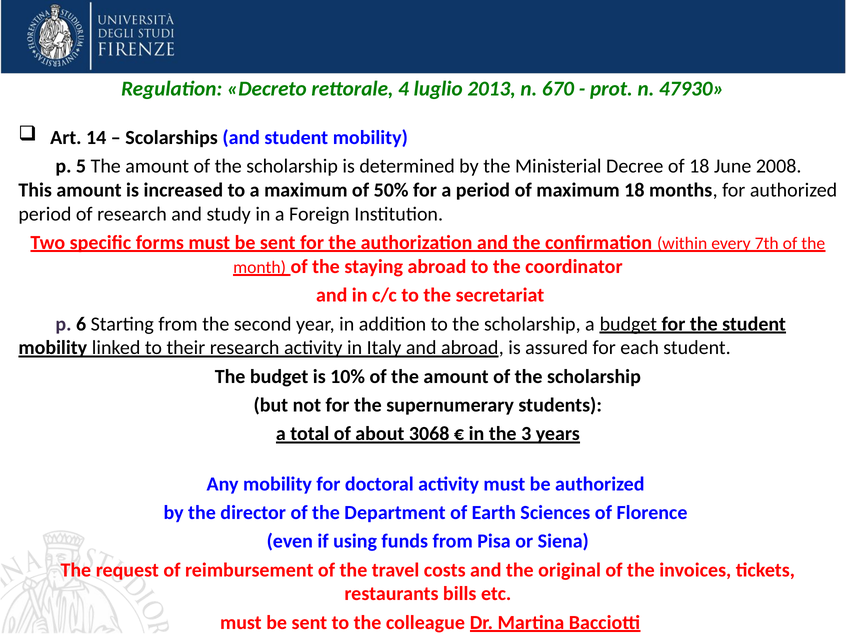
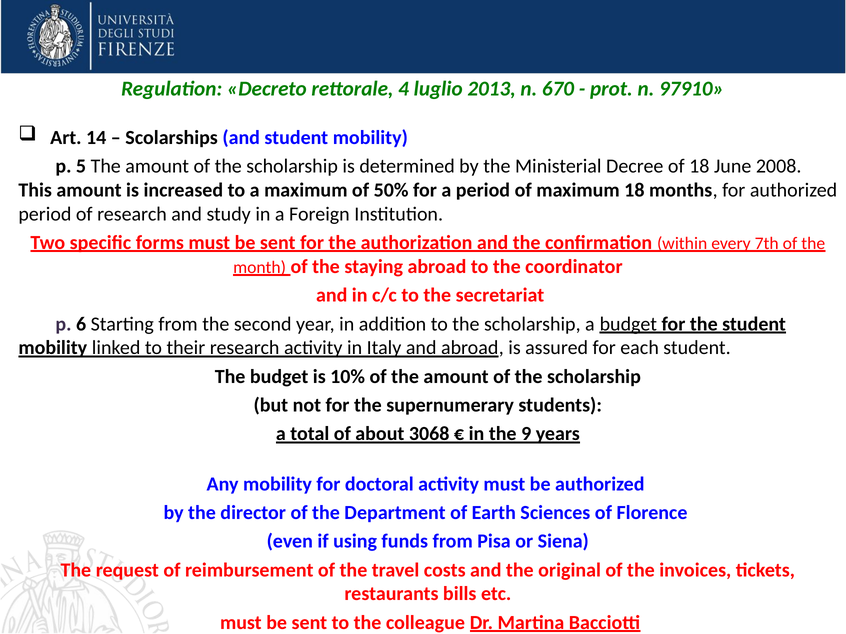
47930: 47930 -> 97910
3: 3 -> 9
